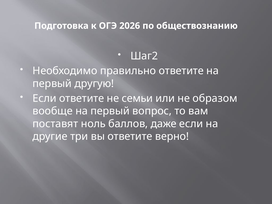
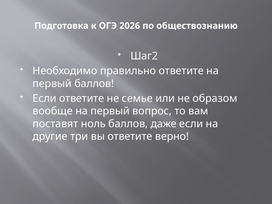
первый другую: другую -> баллов
семьи: семьи -> семье
